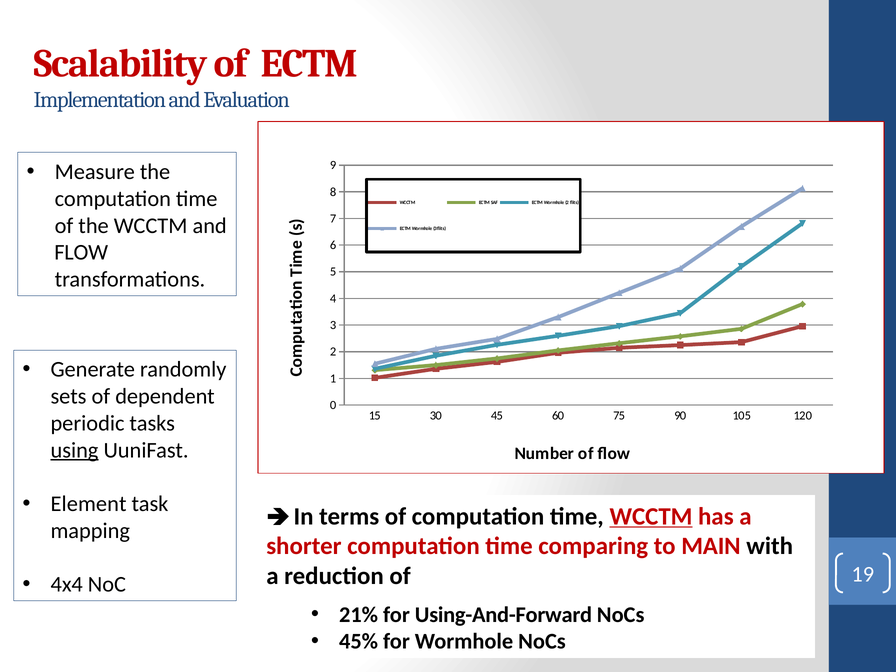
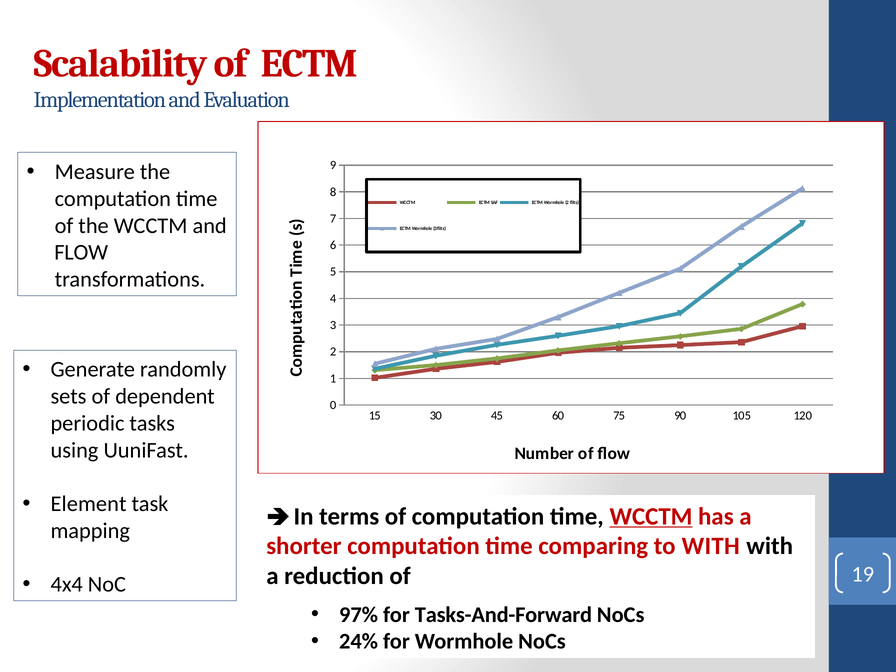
using underline: present -> none
to MAIN: MAIN -> WITH
21%: 21% -> 97%
Using-And-Forward: Using-And-Forward -> Tasks-And-Forward
45%: 45% -> 24%
